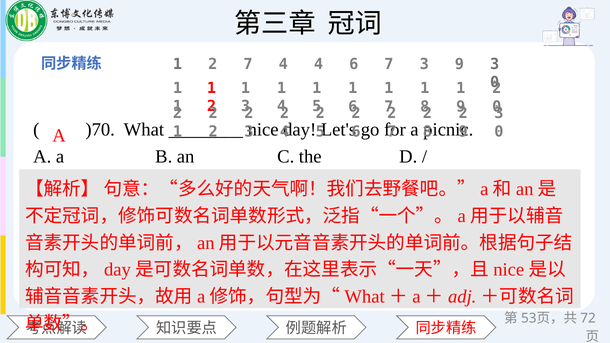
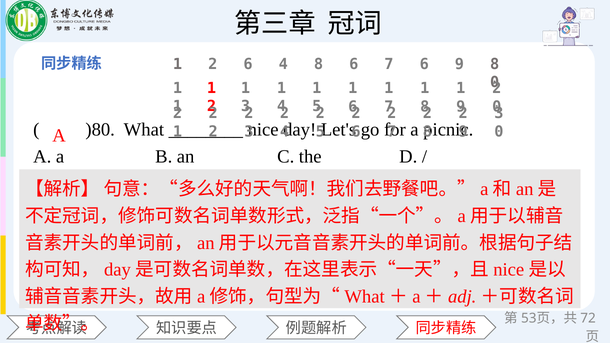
1 2 7: 7 -> 6
4 4: 4 -> 8
7 3: 3 -> 6
9 3: 3 -> 8
)70: )70 -> )80
